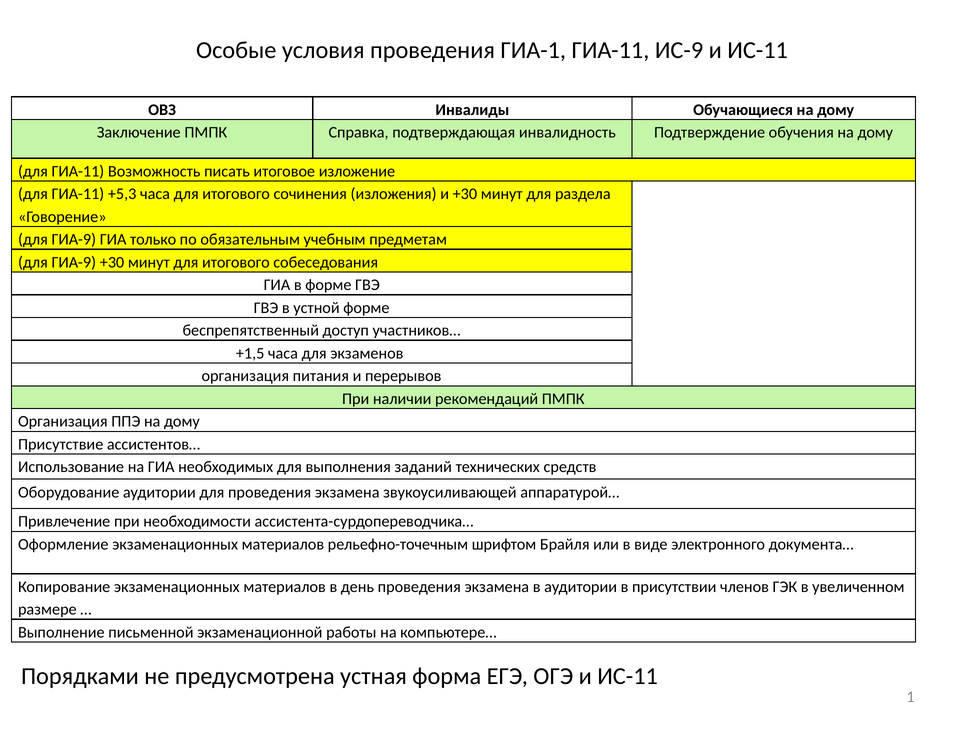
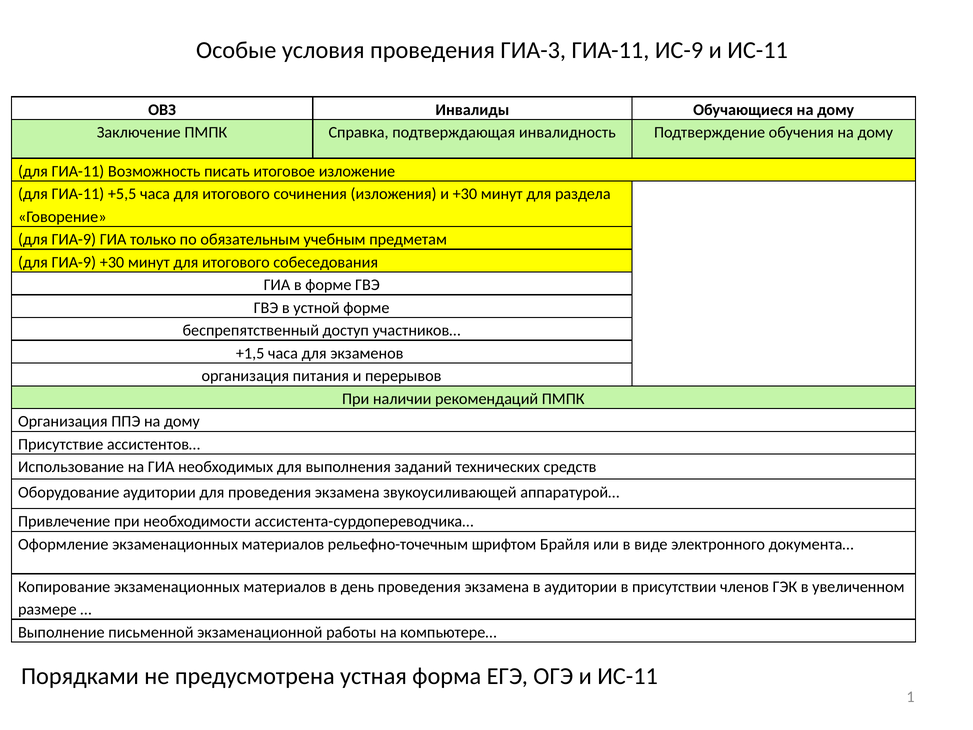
ГИА-1: ГИА-1 -> ГИА-3
+5,3: +5,3 -> +5,5
